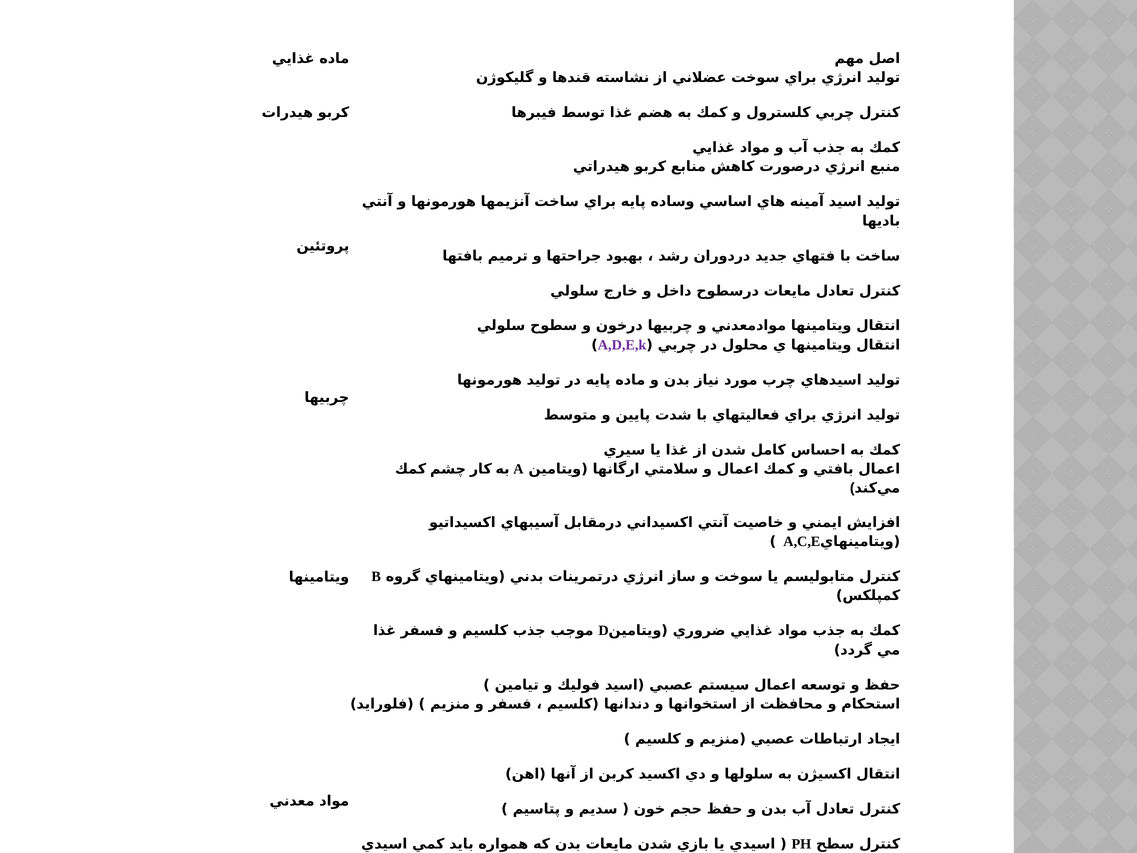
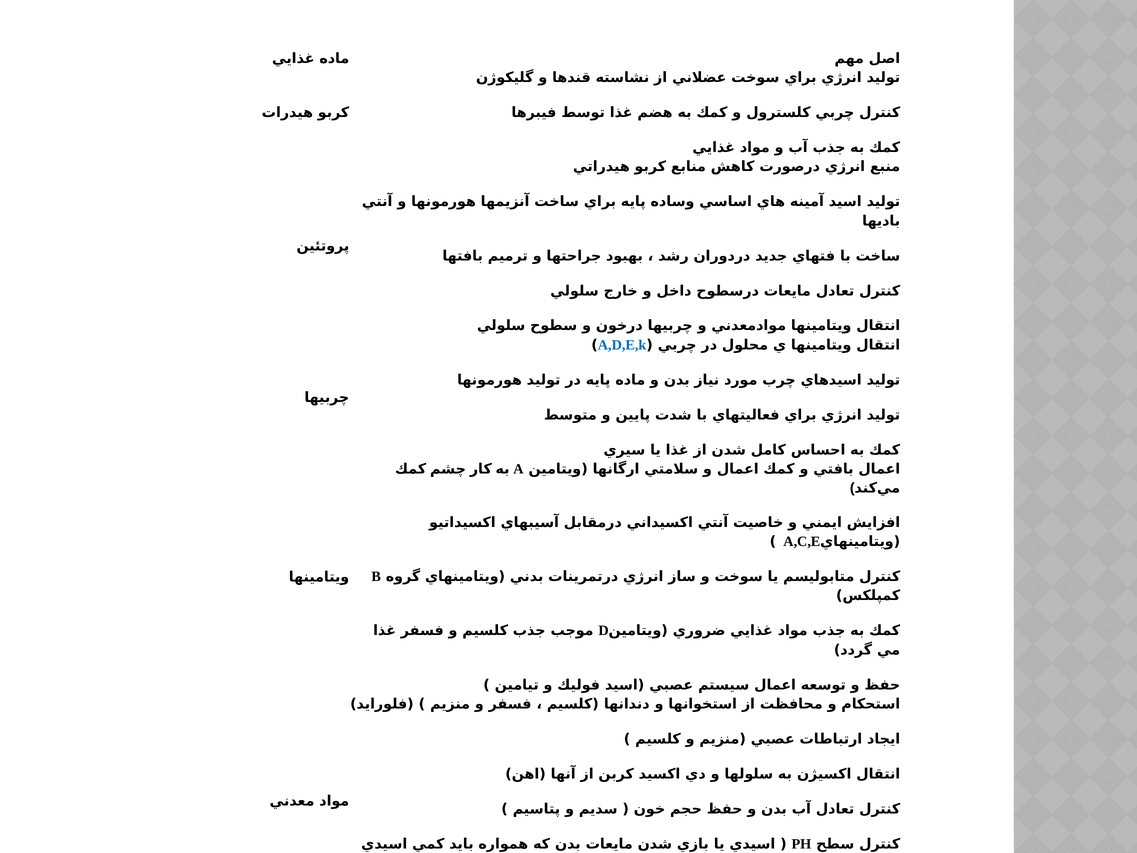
A,D,E,k colour: purple -> blue
